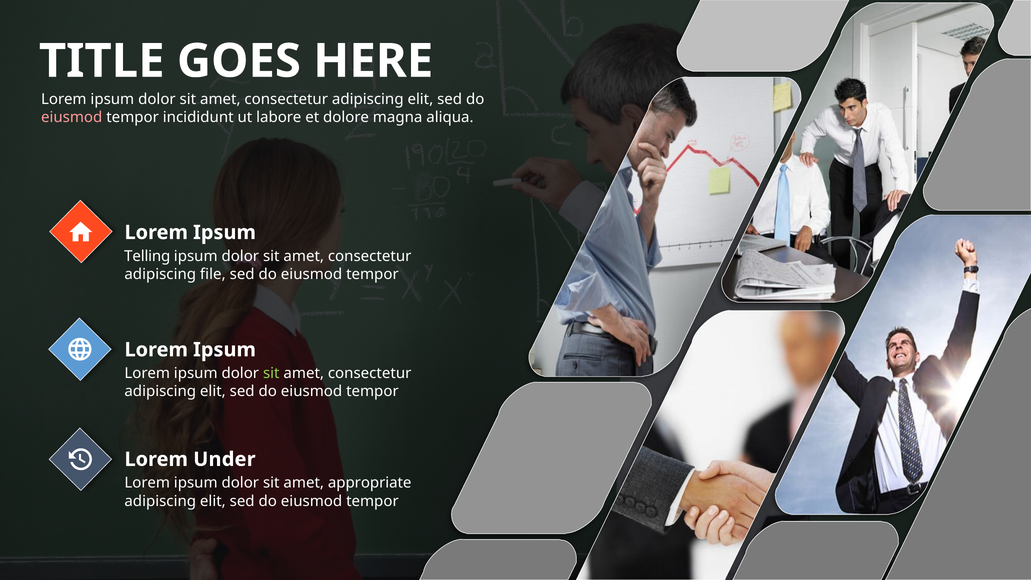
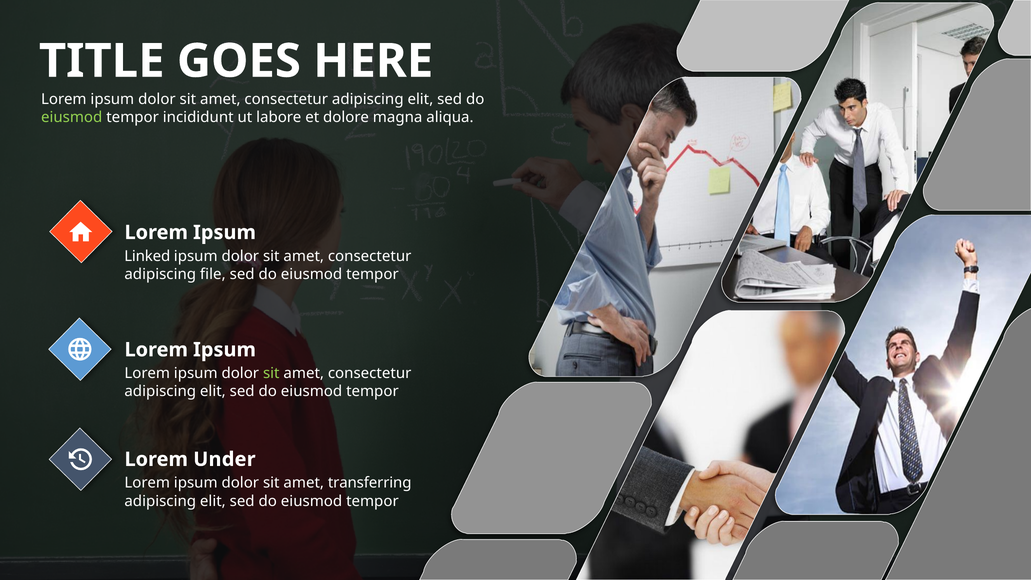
eiusmod at (72, 118) colour: pink -> light green
Telling: Telling -> Linked
appropriate: appropriate -> transferring
